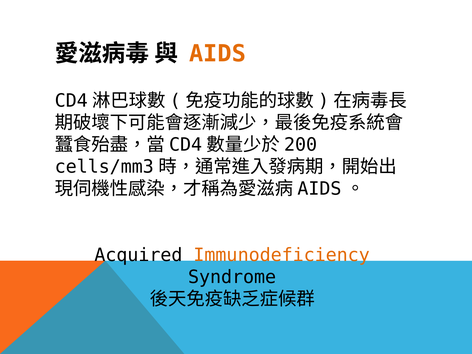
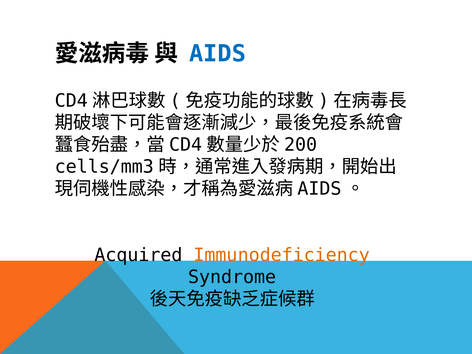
AIDS colour: orange -> blue
